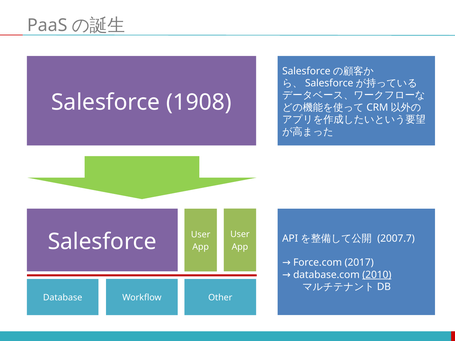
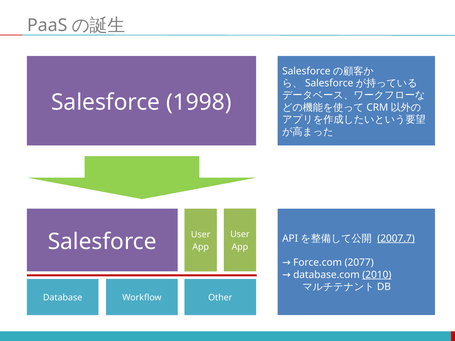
1908: 1908 -> 1998
2007.7 underline: none -> present
2017: 2017 -> 2077
